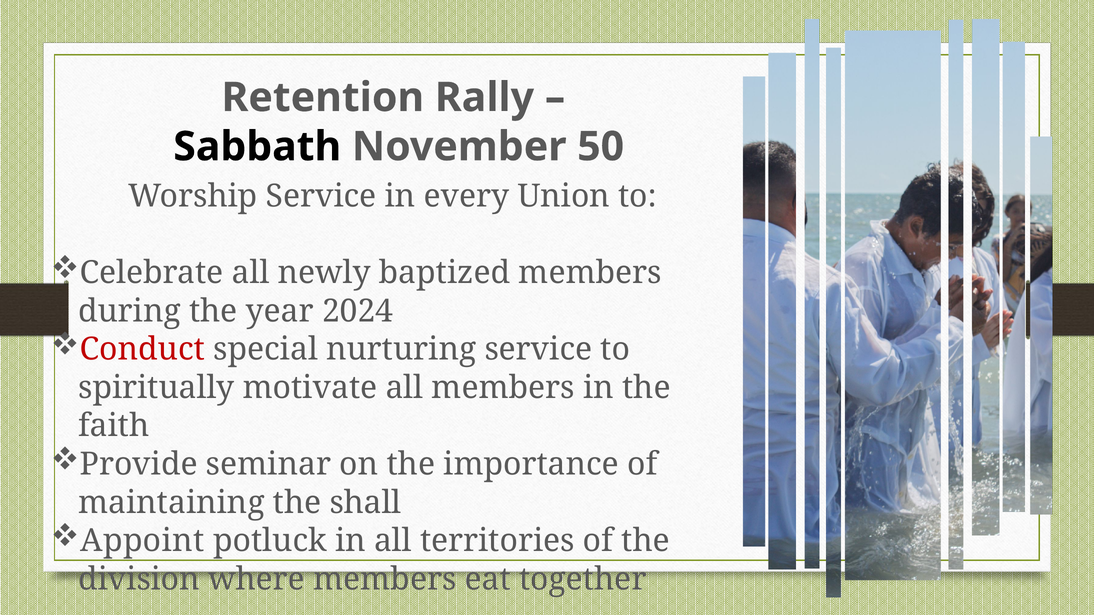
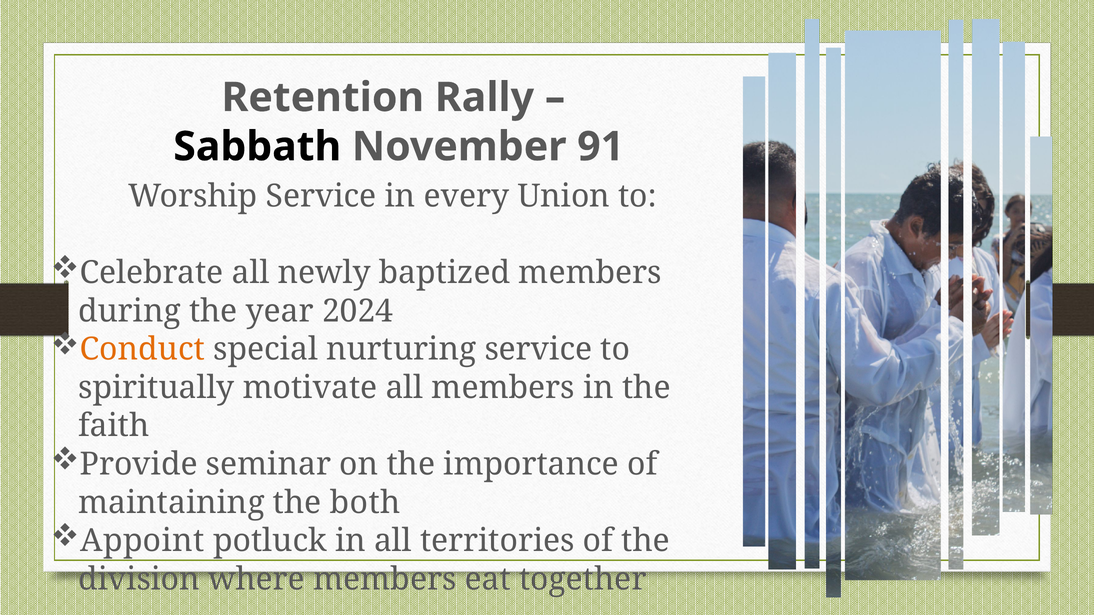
50: 50 -> 91
Conduct colour: red -> orange
shall: shall -> both
